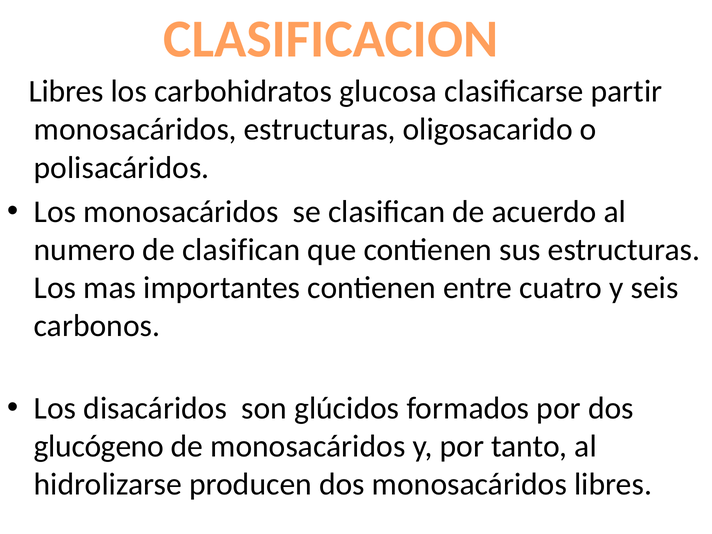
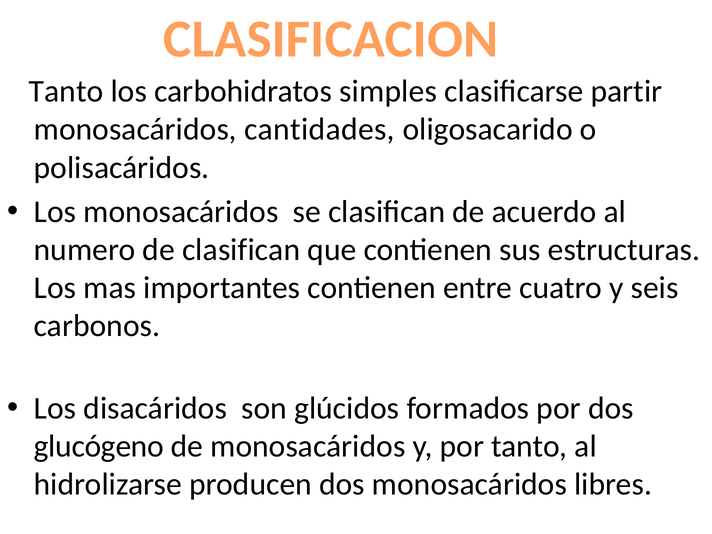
Libres at (66, 92): Libres -> Tanto
glucosa: glucosa -> simples
monosacáridos estructuras: estructuras -> cantidades
